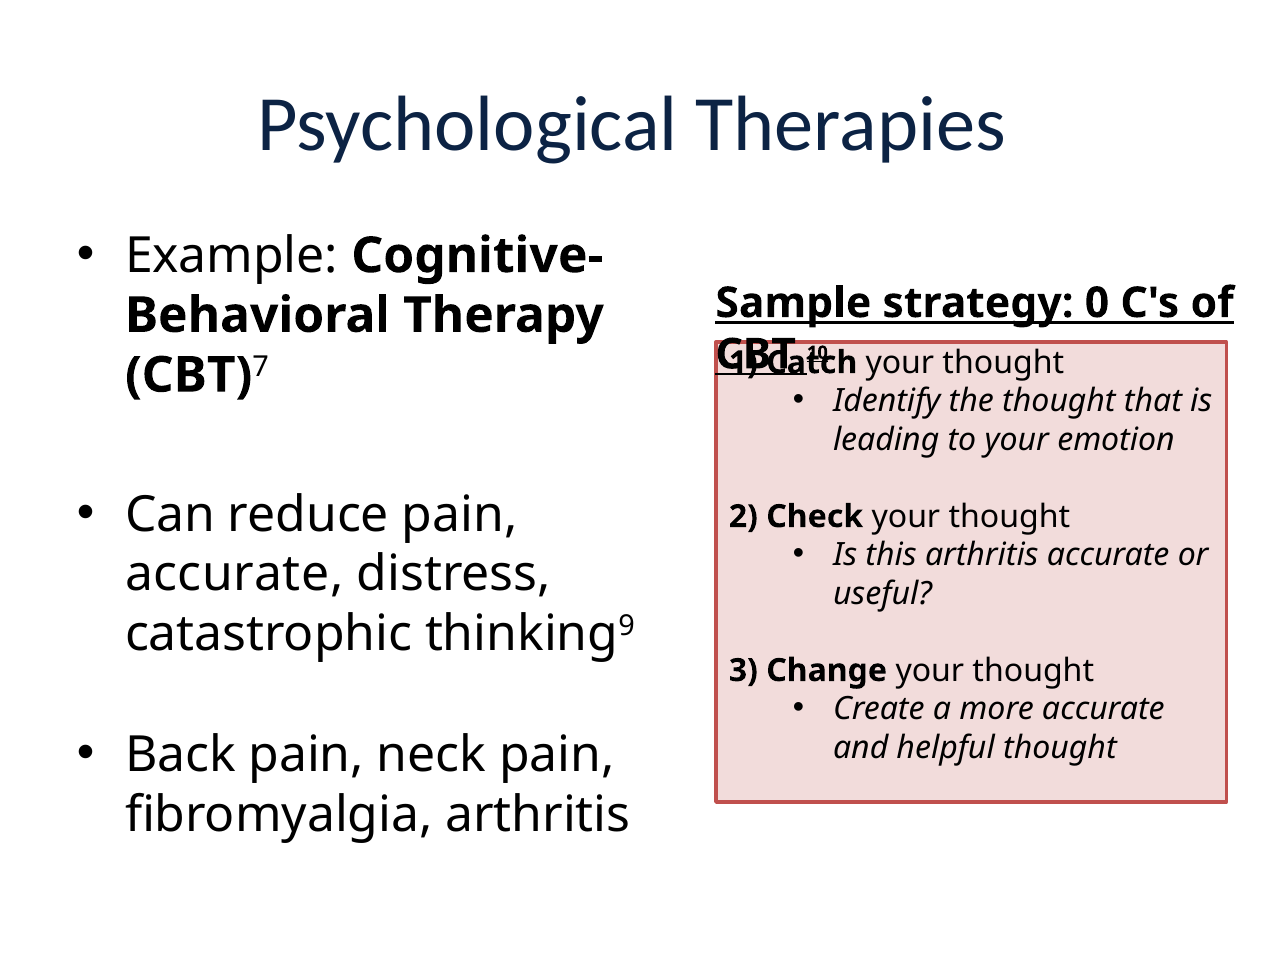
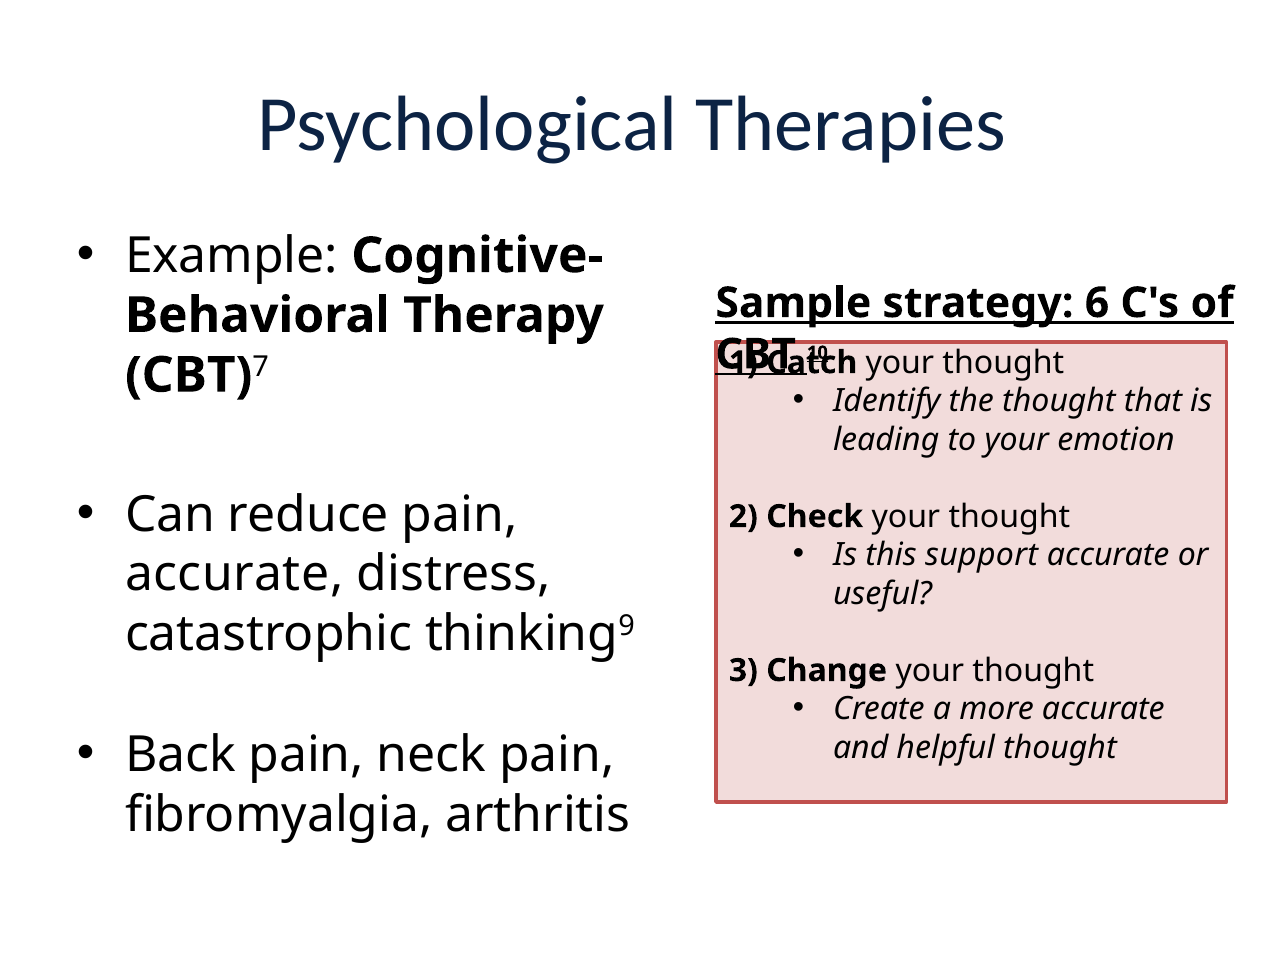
0: 0 -> 6
this arthritis: arthritis -> support
